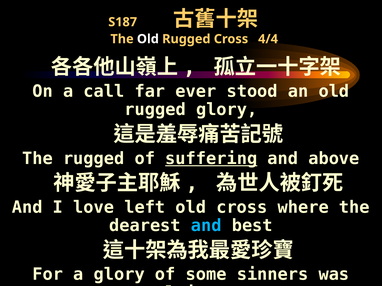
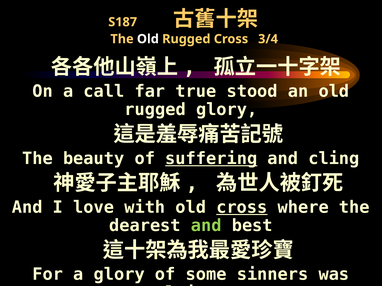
4/4: 4/4 -> 3/4
ever: ever -> true
The rugged: rugged -> beauty
above: above -> cling
left: left -> with
cross at (242, 208) underline: none -> present
and at (206, 226) colour: light blue -> light green
